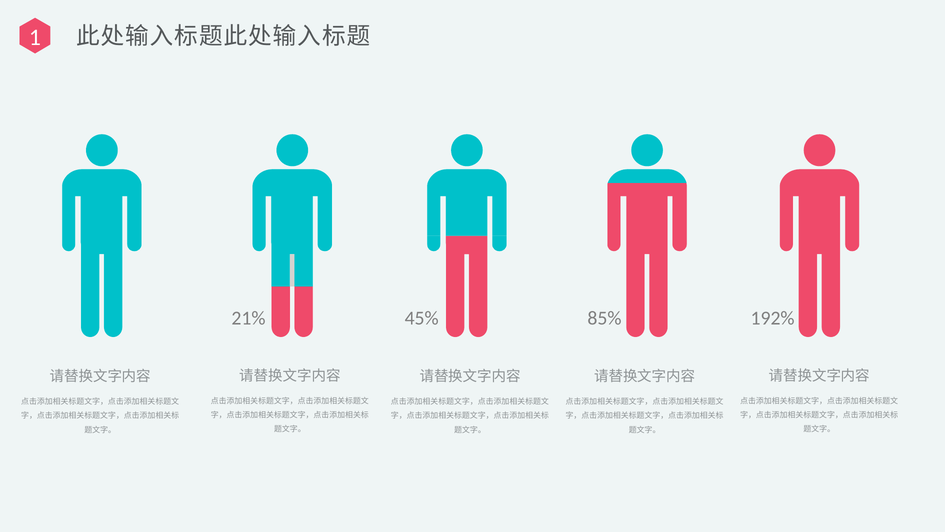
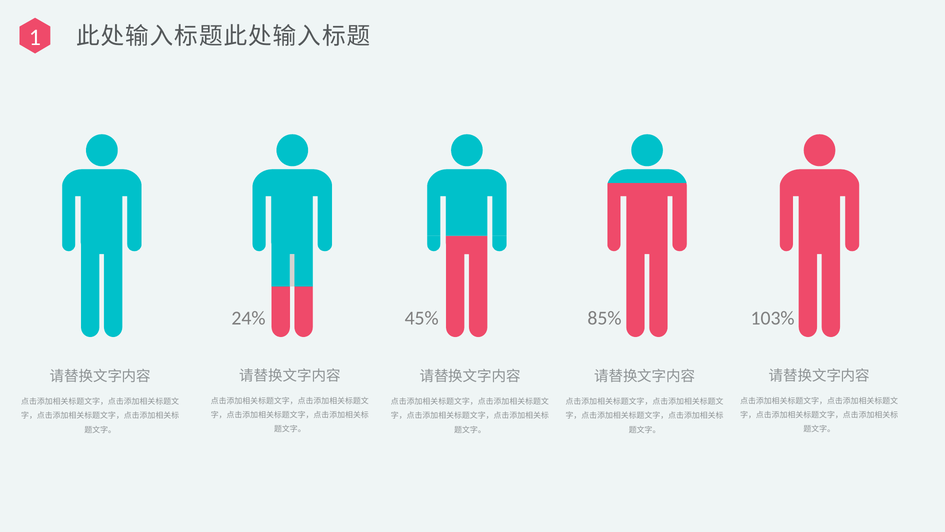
21%: 21% -> 24%
192%: 192% -> 103%
